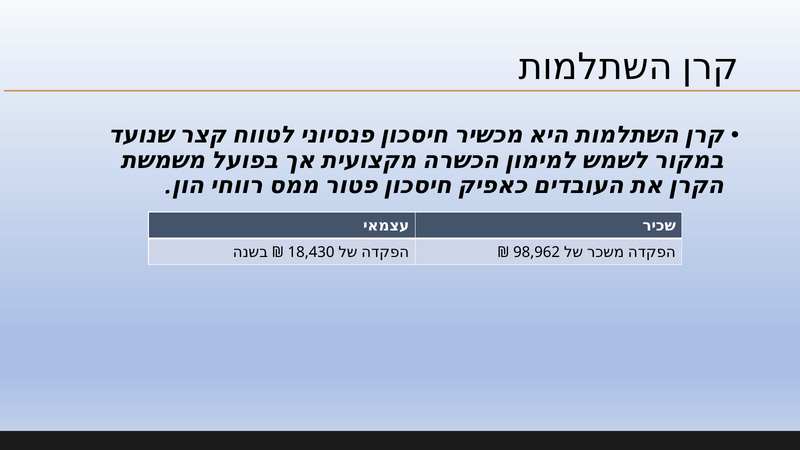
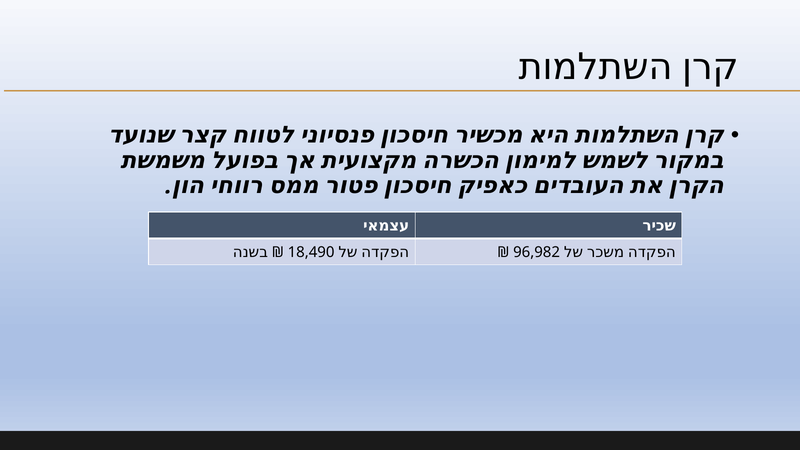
18,430: 18,430 -> 18,490
98,962: 98,962 -> 96,982
